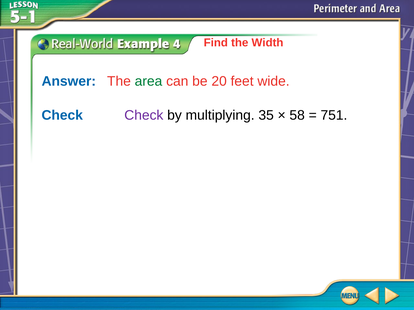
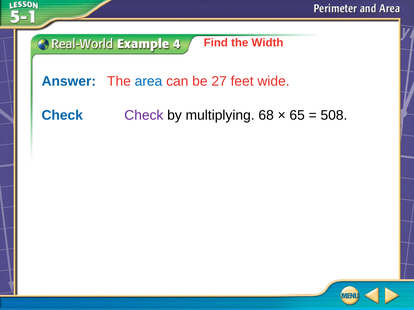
area colour: green -> blue
20: 20 -> 27
35: 35 -> 68
58: 58 -> 65
751: 751 -> 508
